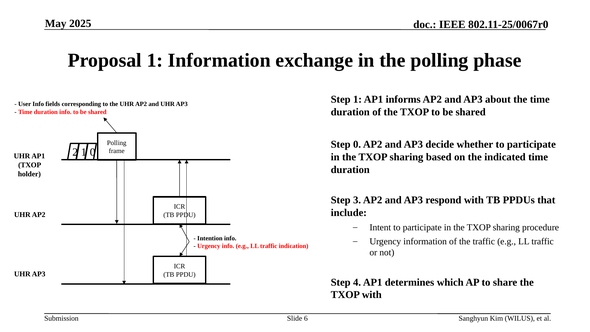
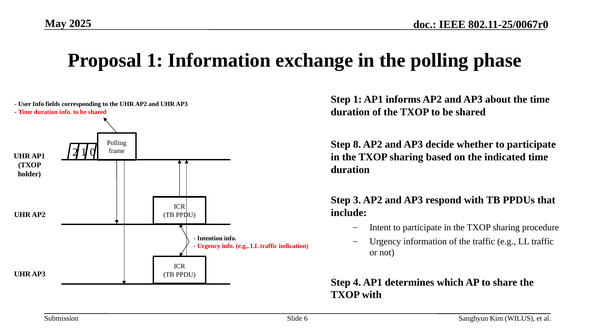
Step 0: 0 -> 8
